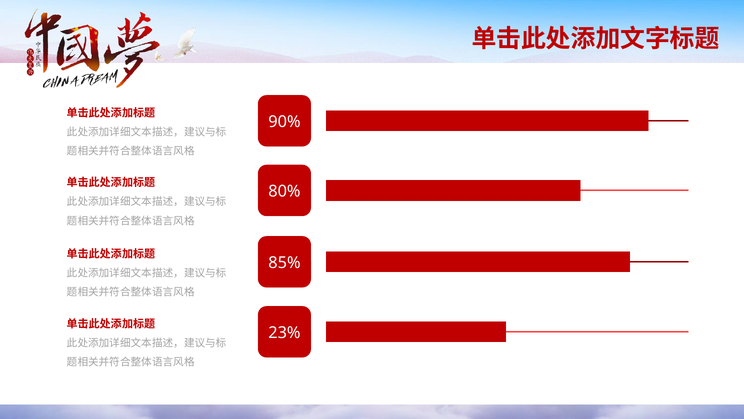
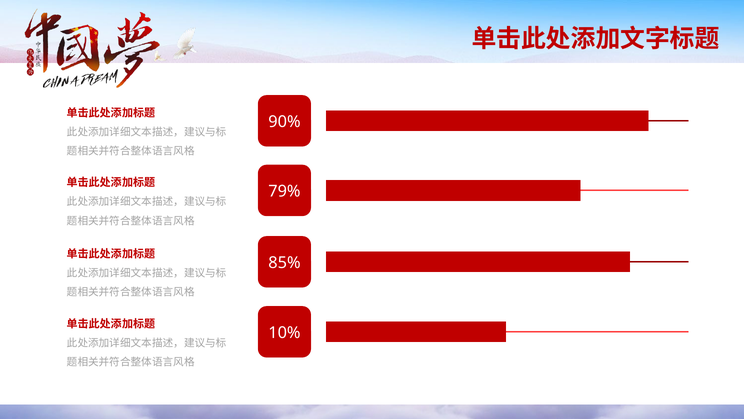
80%: 80% -> 79%
23%: 23% -> 10%
